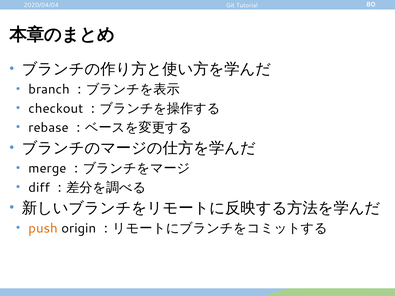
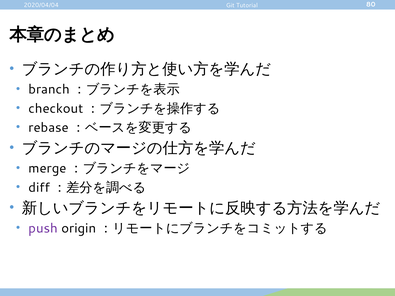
push colour: orange -> purple
